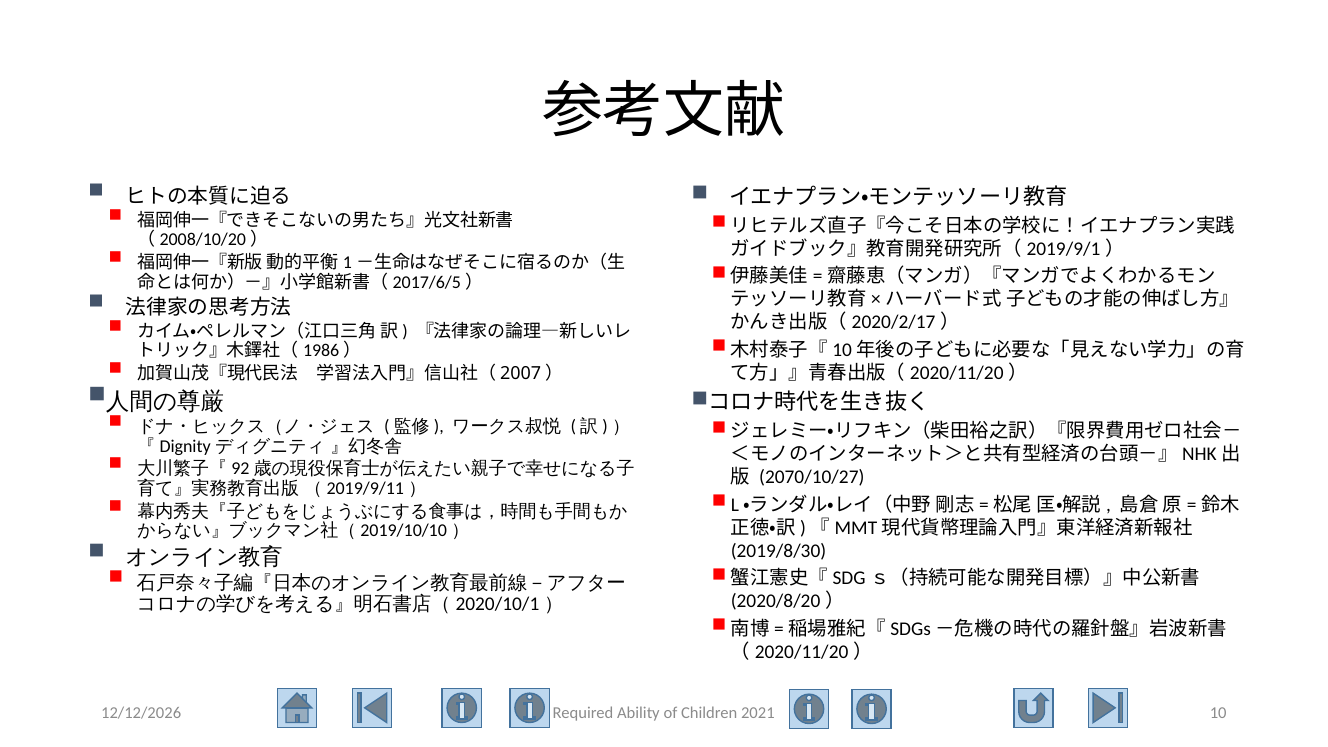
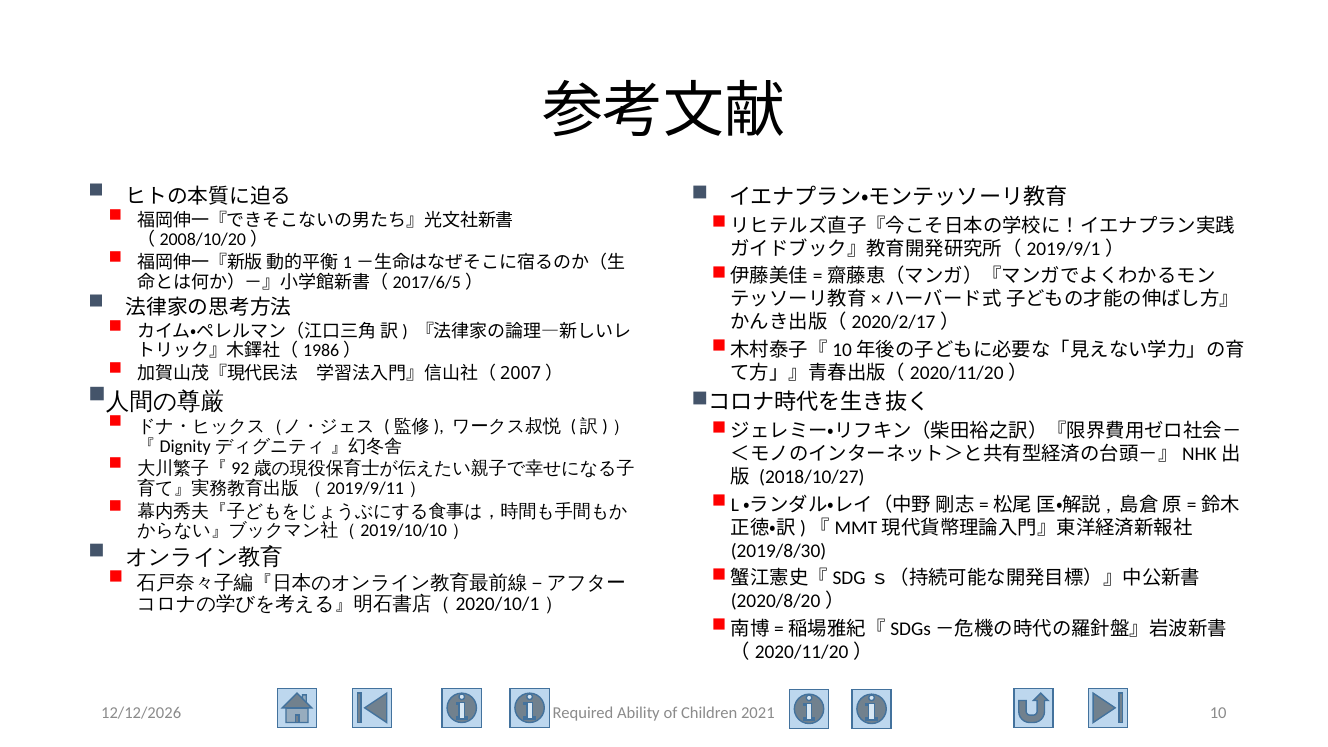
2070/10/27: 2070/10/27 -> 2018/10/27
